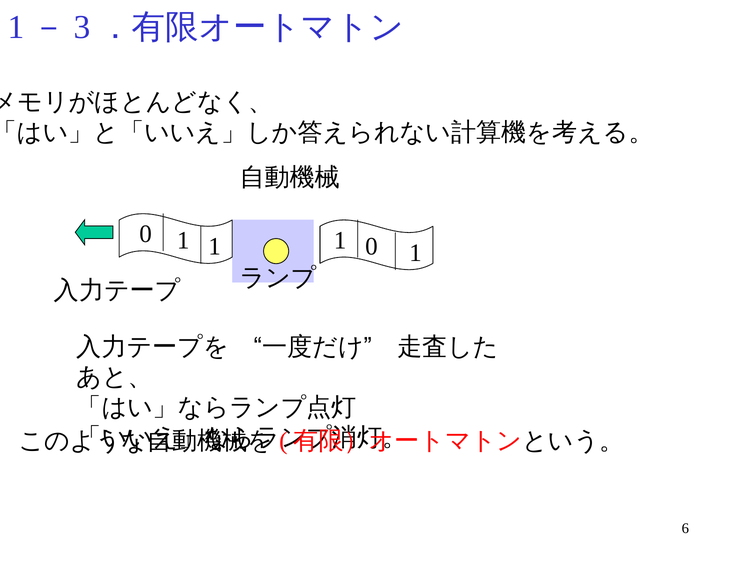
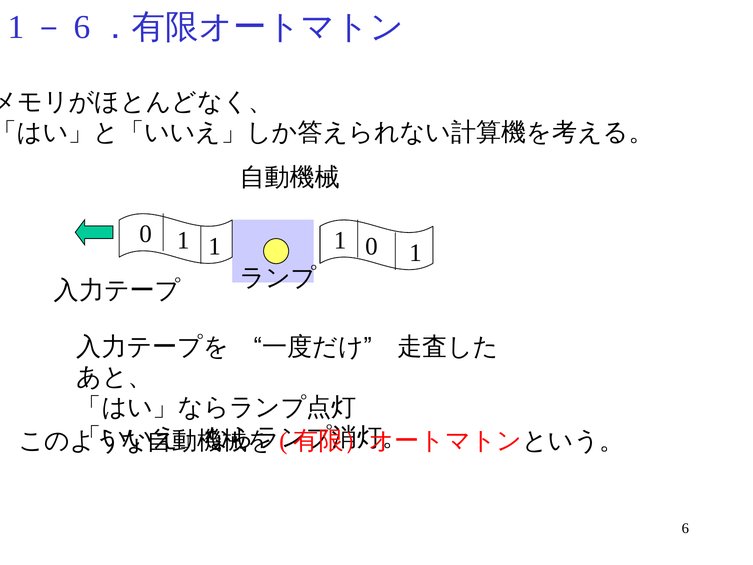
3 at (82, 27): 3 -> 6
